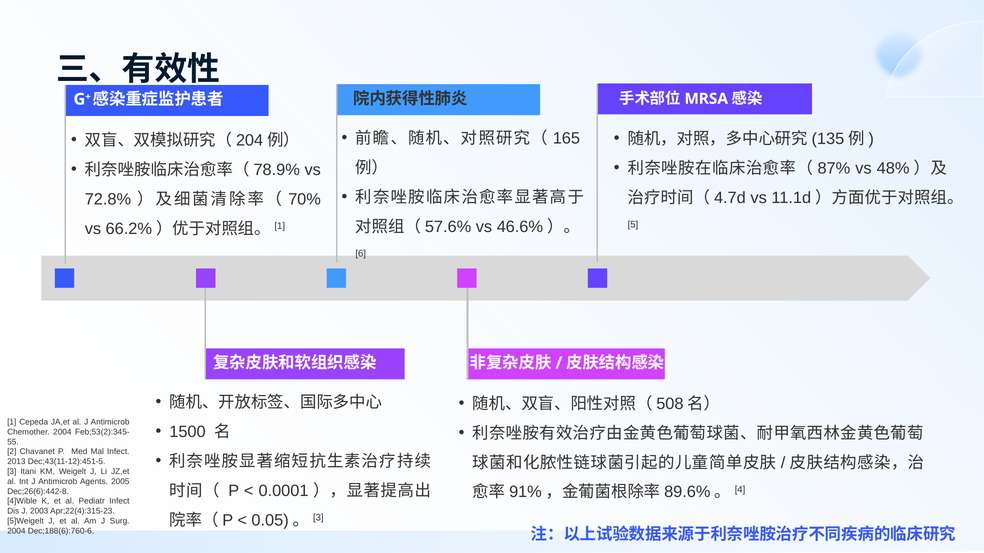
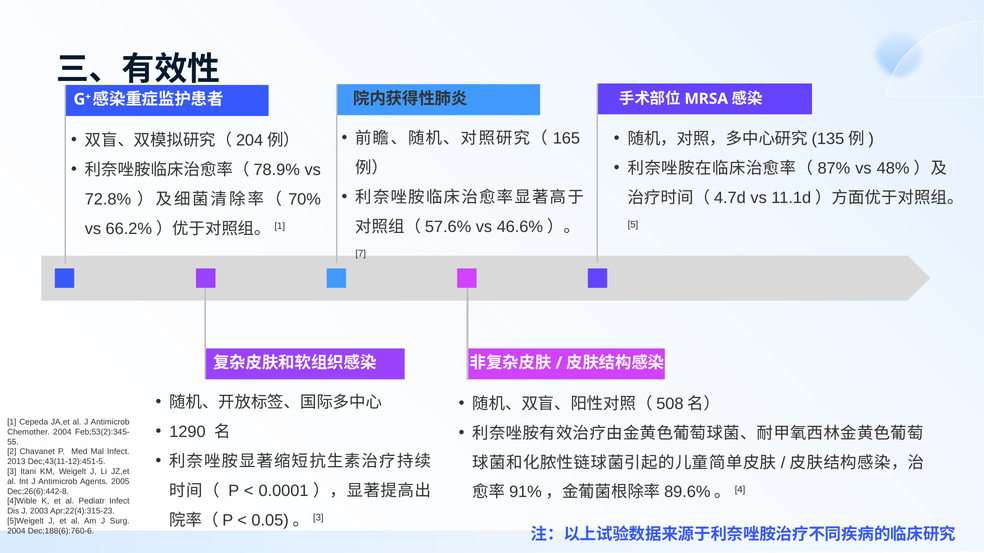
6: 6 -> 7
1500: 1500 -> 1290
